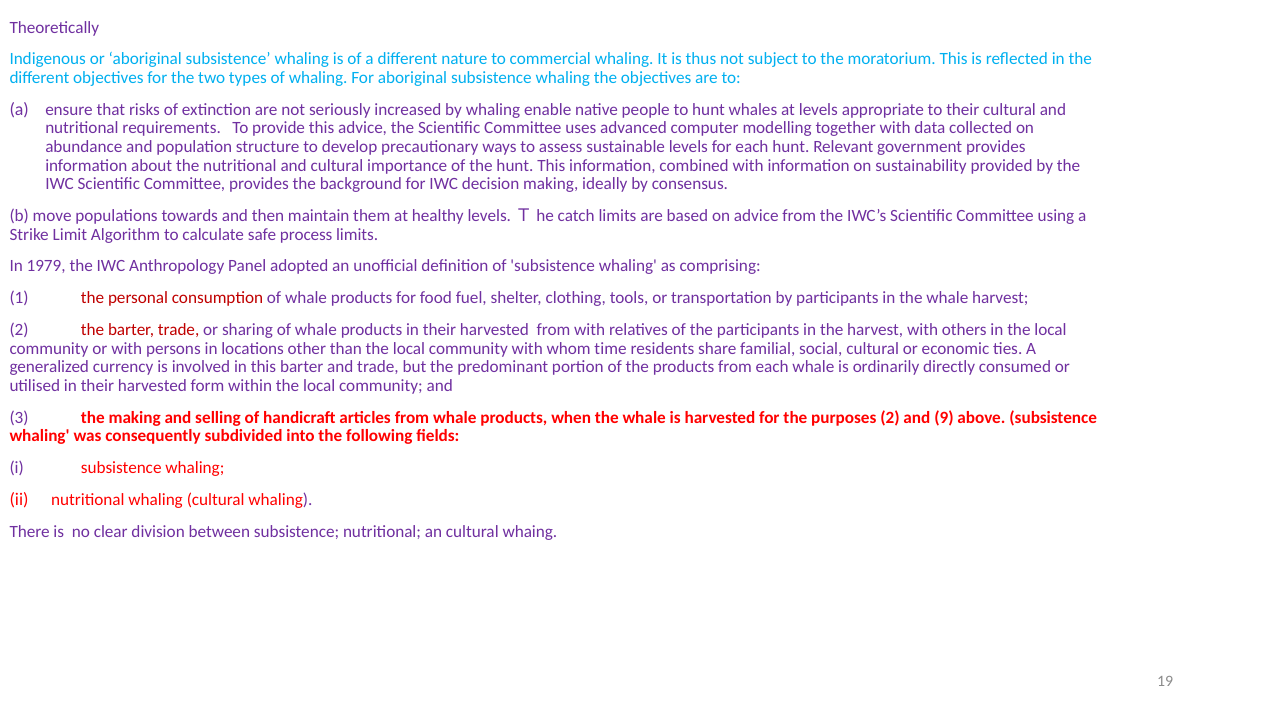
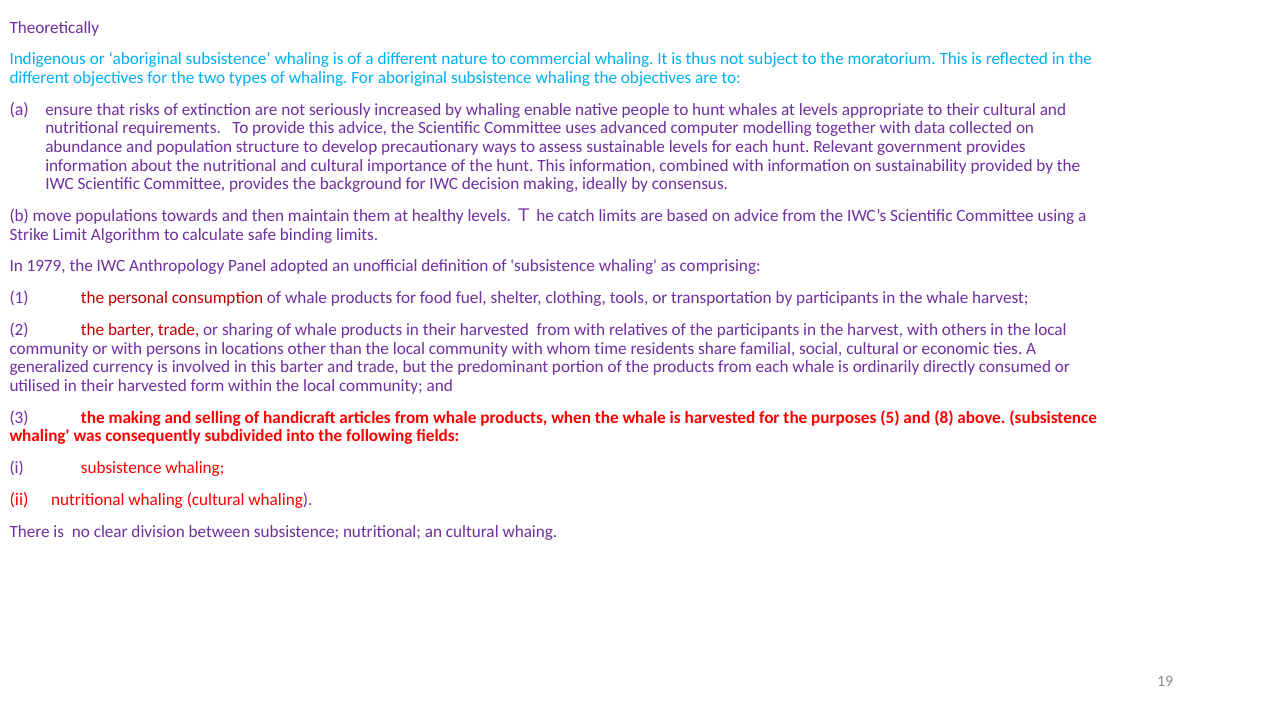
process: process -> binding
purposes 2: 2 -> 5
9: 9 -> 8
